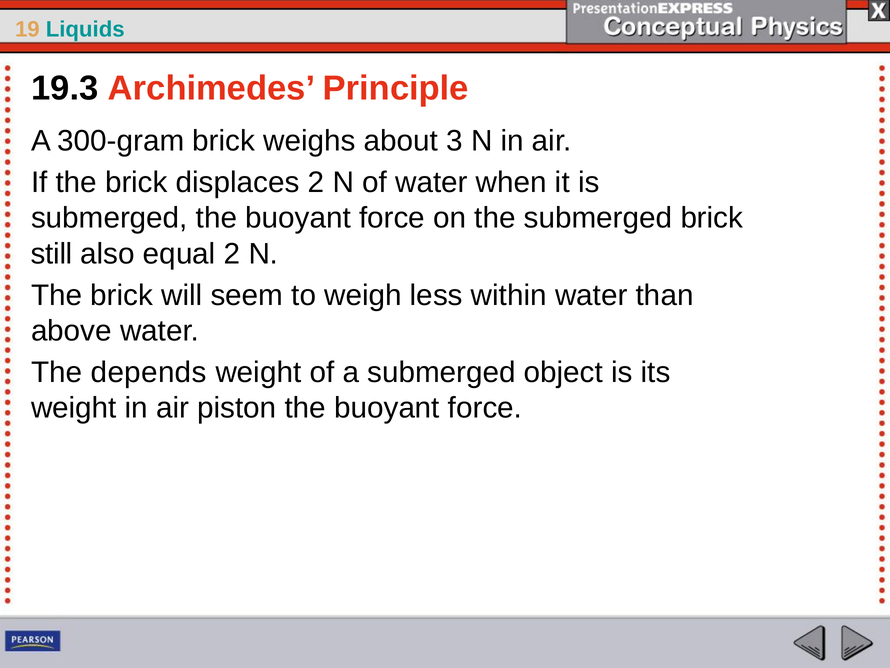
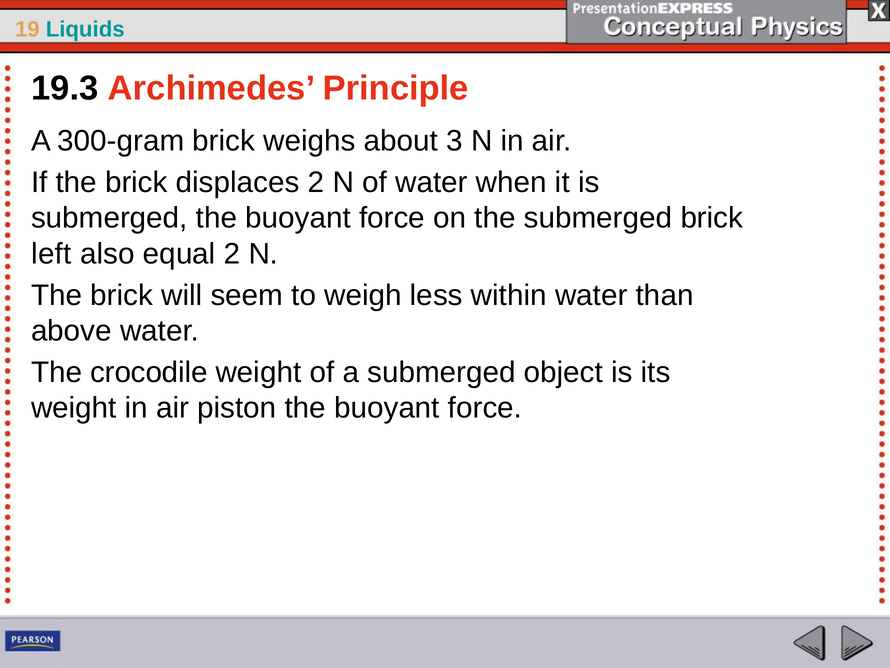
still: still -> left
depends: depends -> crocodile
